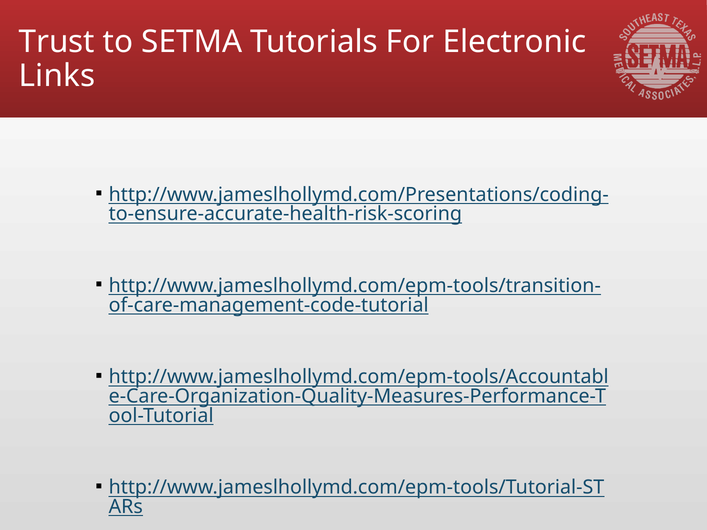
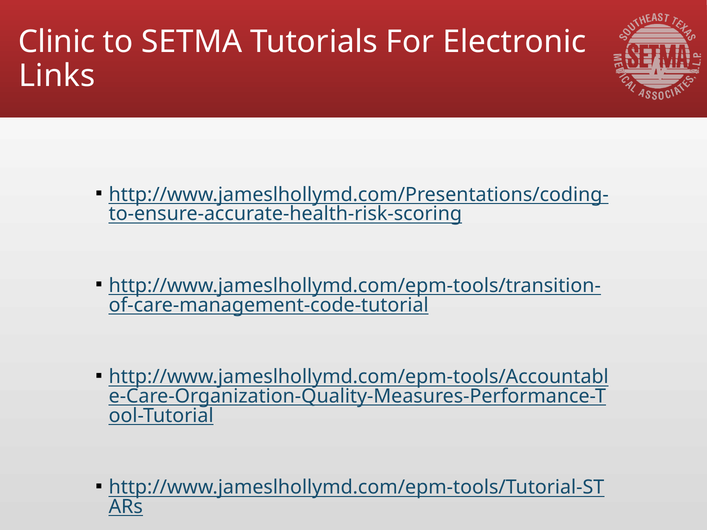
Trust: Trust -> Clinic
